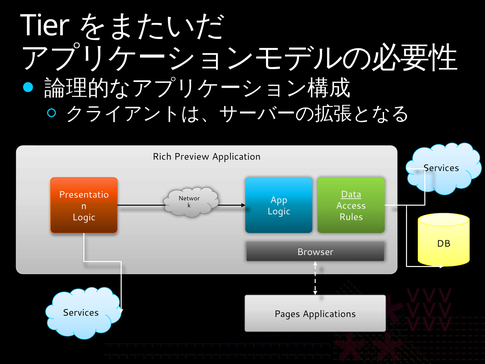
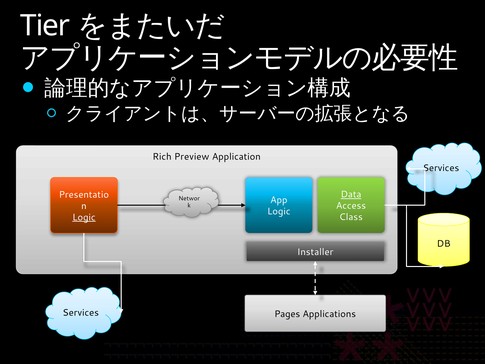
Rules: Rules -> Class
Logic at (84, 217) underline: none -> present
Browser at (315, 252): Browser -> Installer
